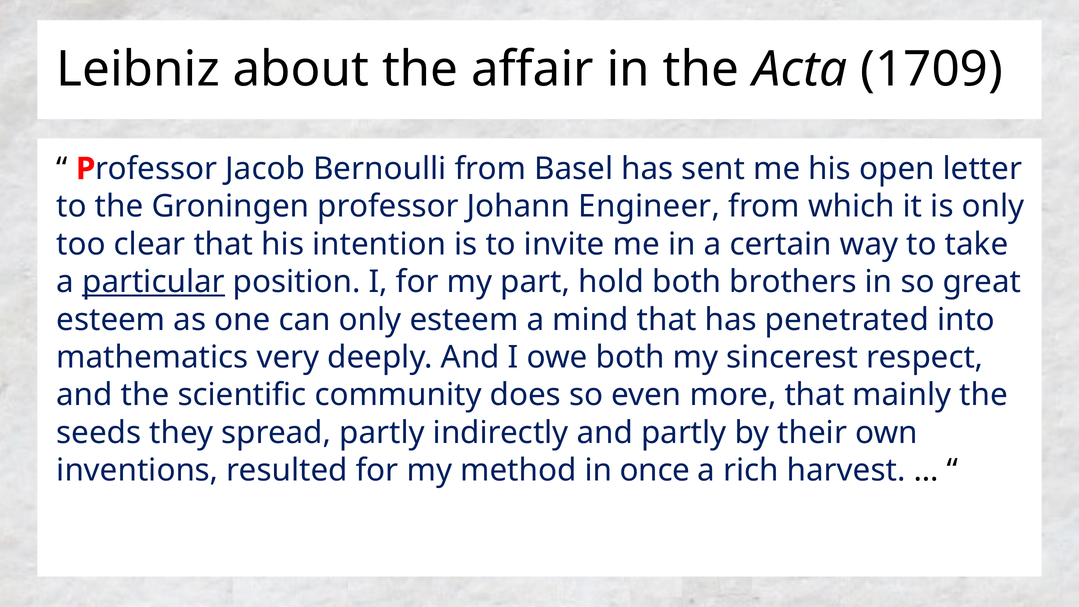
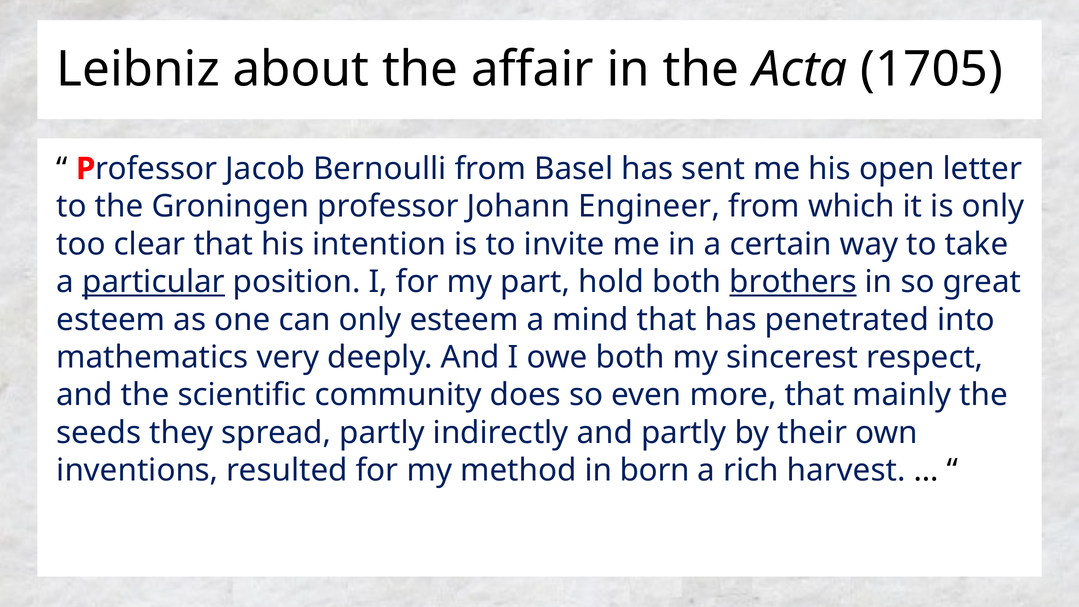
1709: 1709 -> 1705
brothers underline: none -> present
once: once -> born
